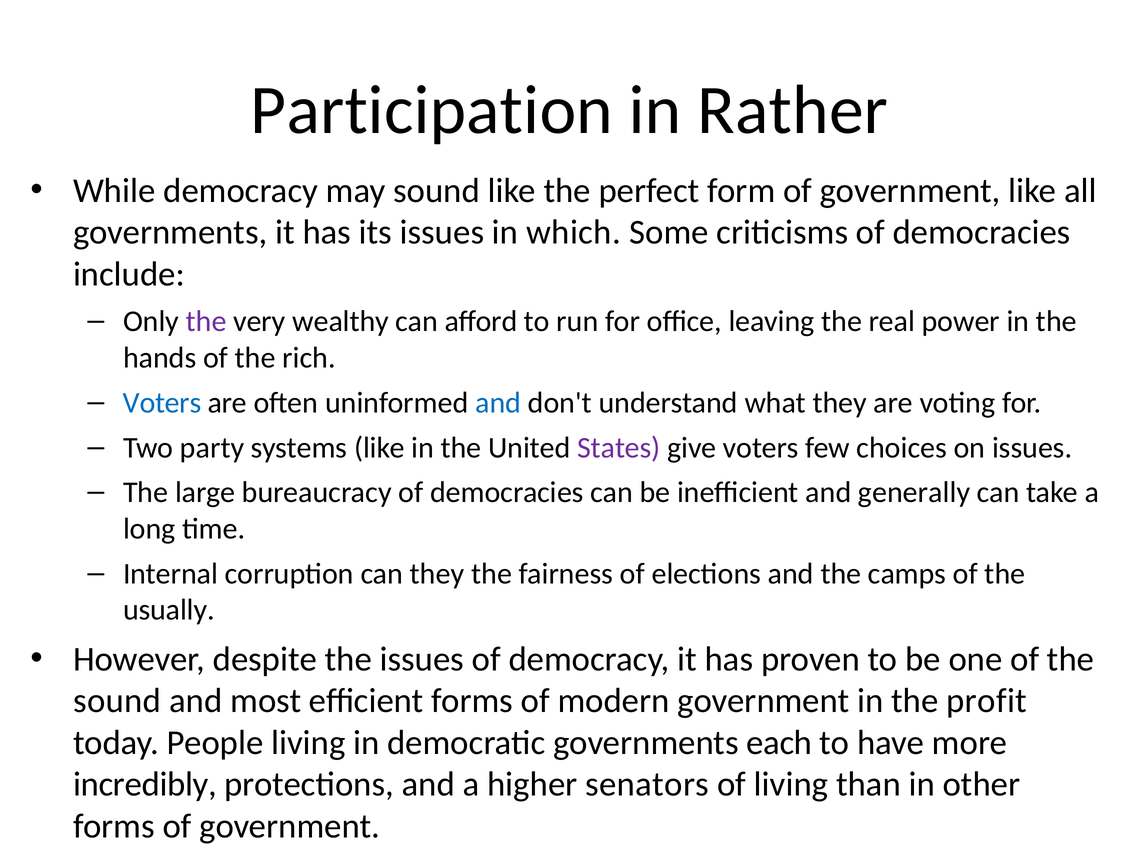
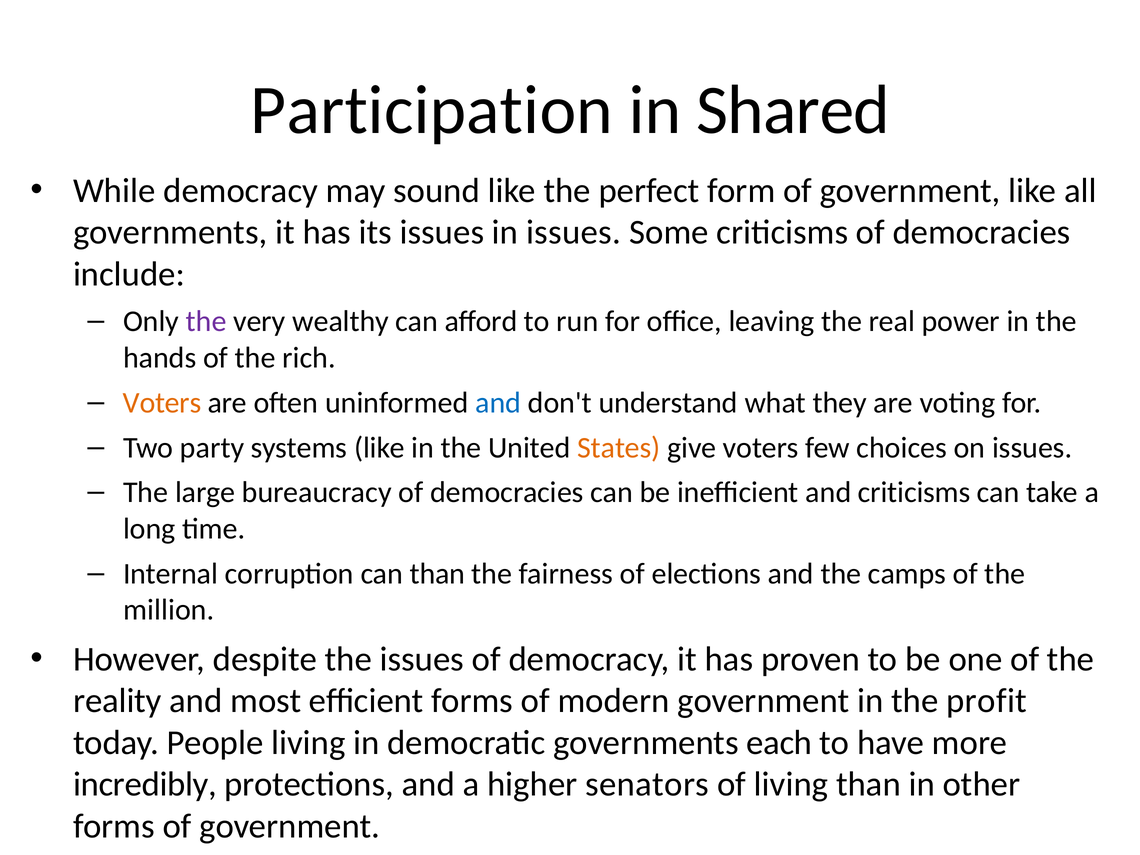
Rather: Rather -> Shared
in which: which -> issues
Voters at (162, 403) colour: blue -> orange
States colour: purple -> orange
and generally: generally -> criticisms
can they: they -> than
usually: usually -> million
sound at (117, 701): sound -> reality
